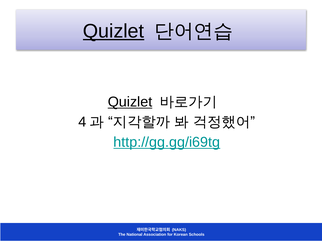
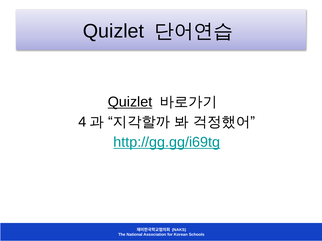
Quizlet at (114, 31) underline: present -> none
